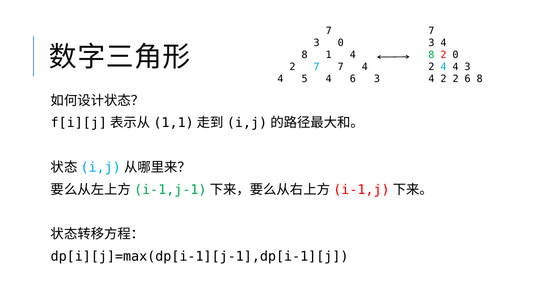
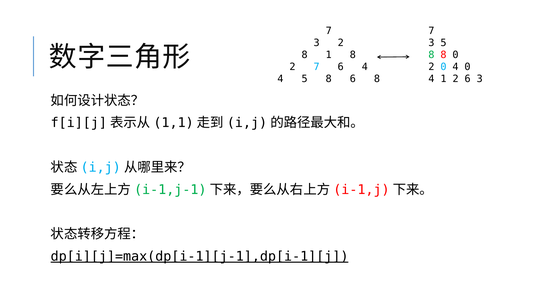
3 0: 0 -> 2
4 at (443, 43): 4 -> 5
1 4: 4 -> 8
8 2: 2 -> 8
7 7: 7 -> 6
2 4: 4 -> 0
4 3: 3 -> 0
4 5 4: 4 -> 8
6 3: 3 -> 8
2 at (443, 79): 2 -> 1
6 8: 8 -> 3
dp[i][j]=max(dp[i-1][j-1],dp[i-1][j underline: none -> present
